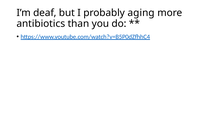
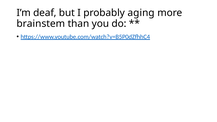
antibiotics: antibiotics -> brainstem
